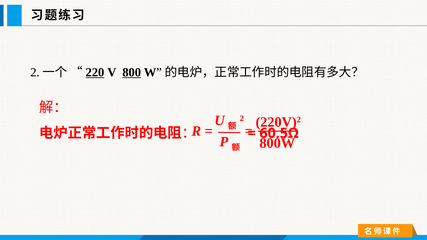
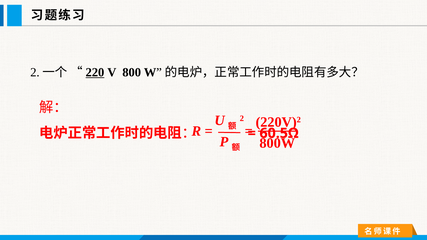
800 underline: present -> none
